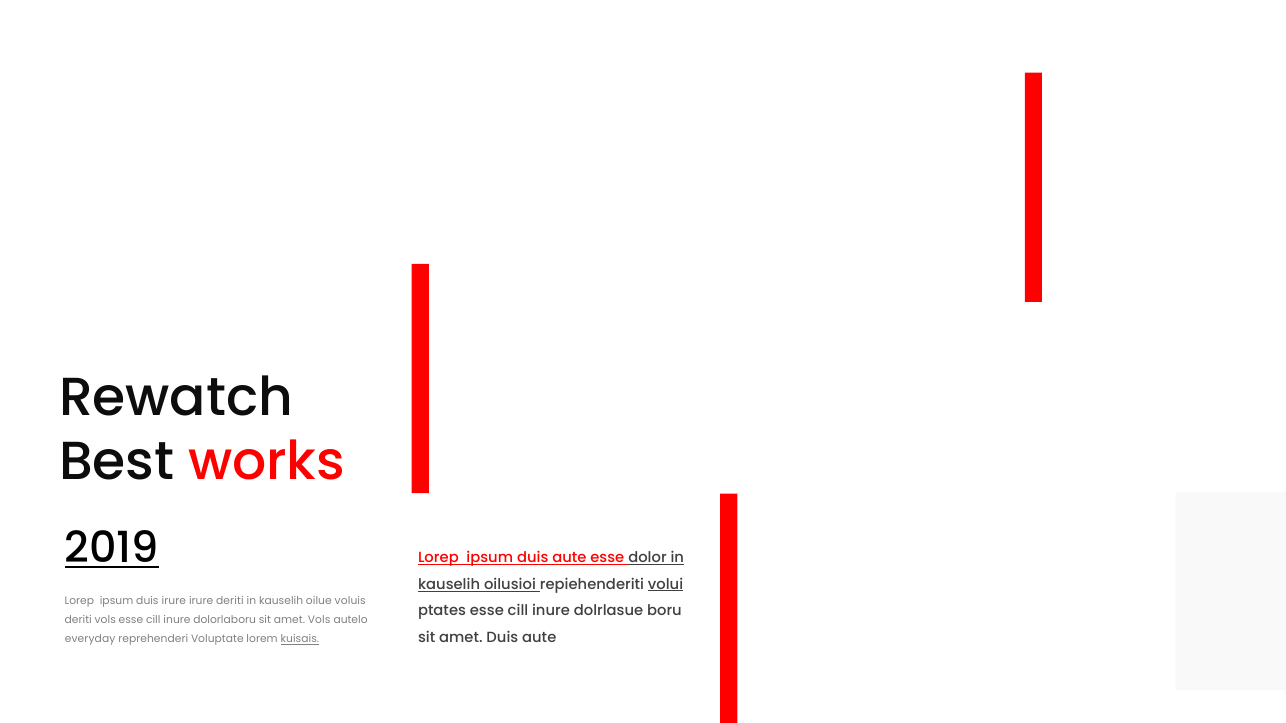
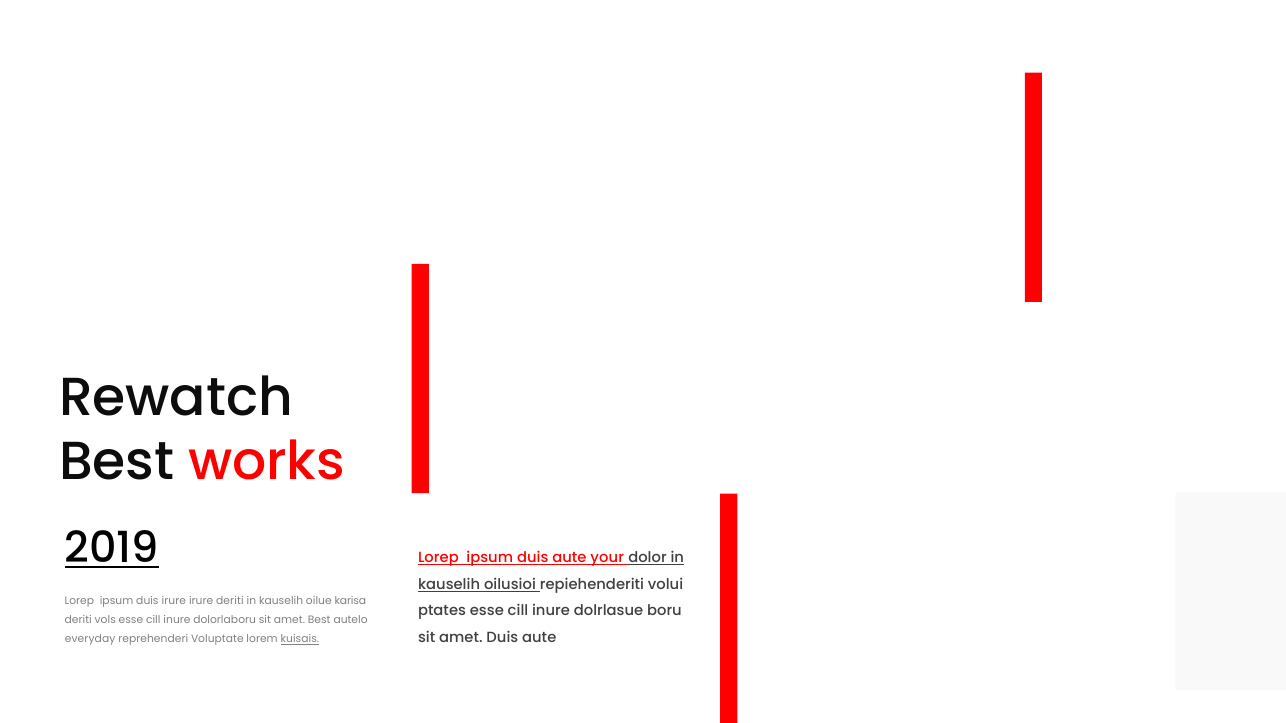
aute esse: esse -> your
volui underline: present -> none
voluis: voluis -> karisa
amet Vols: Vols -> Best
